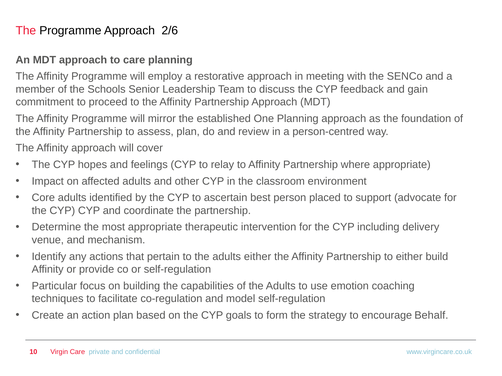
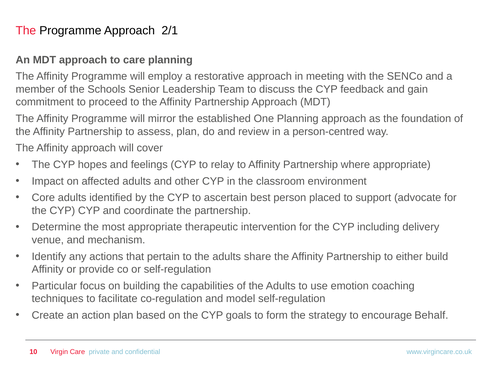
2/6: 2/6 -> 2/1
adults either: either -> share
